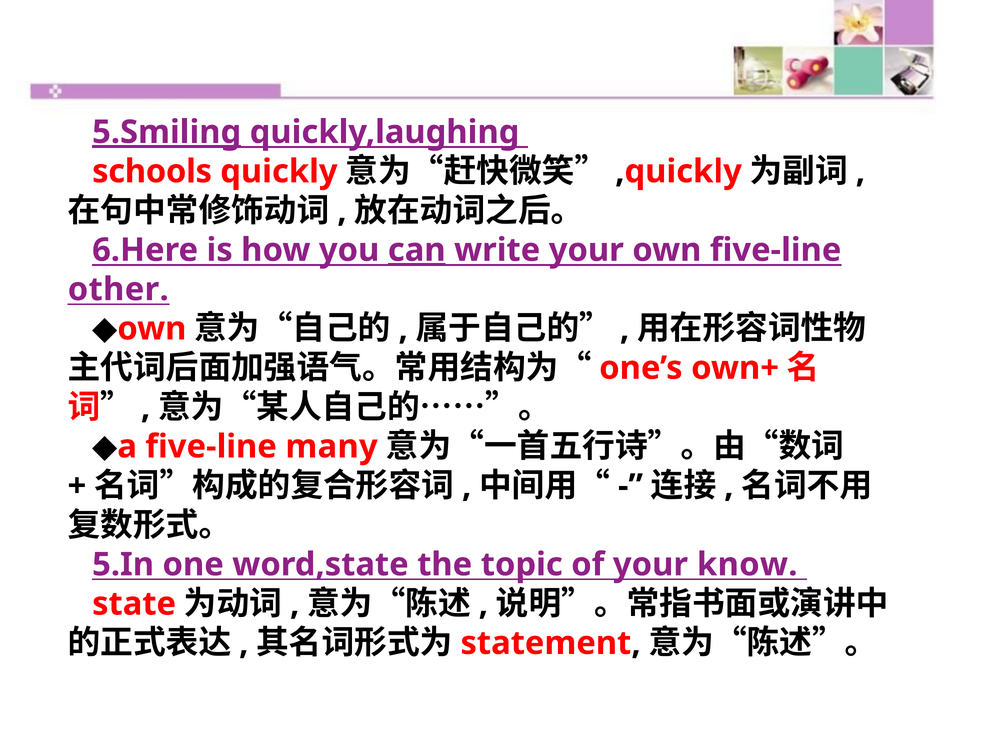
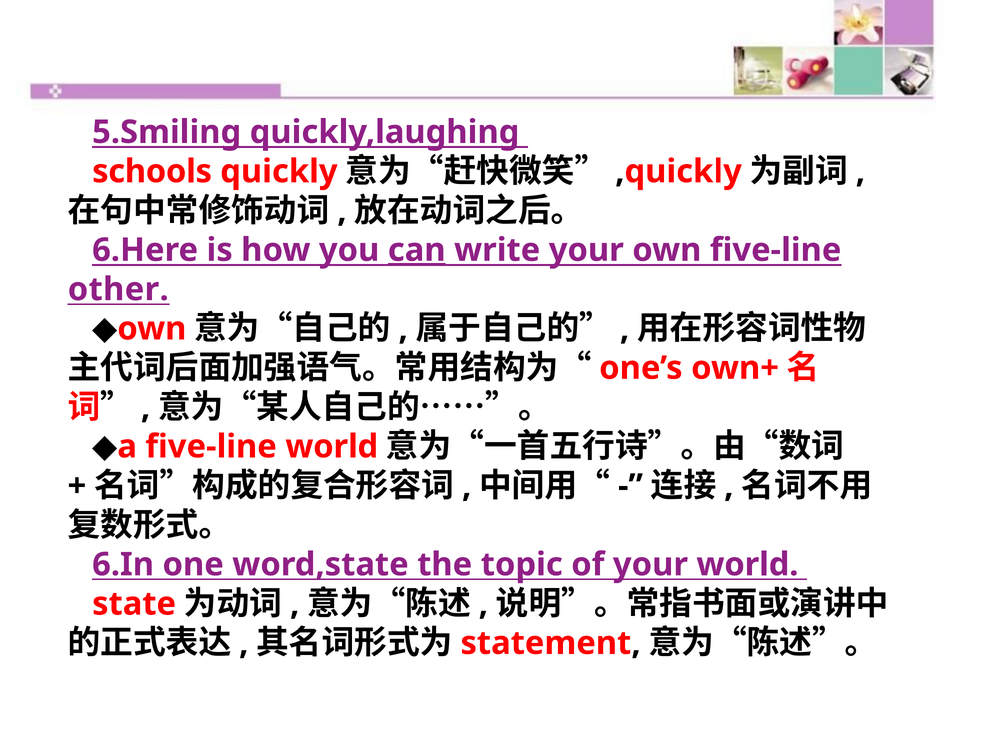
5.Smiling underline: present -> none
five-line many: many -> world
5.In: 5.In -> 6.In
your know: know -> world
